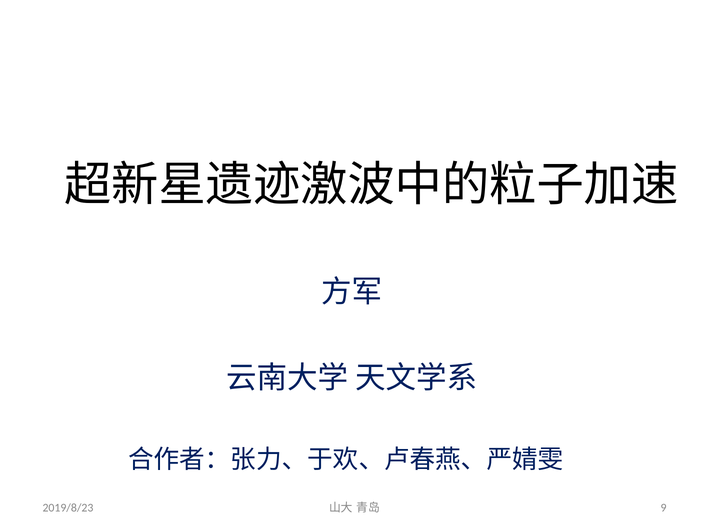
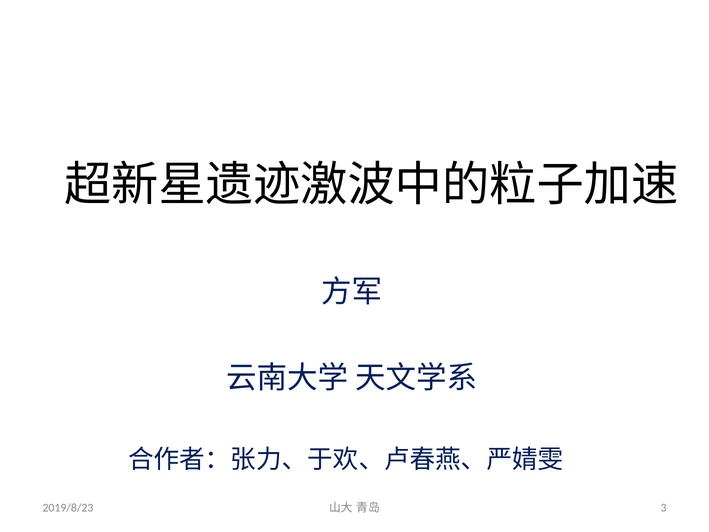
9: 9 -> 3
